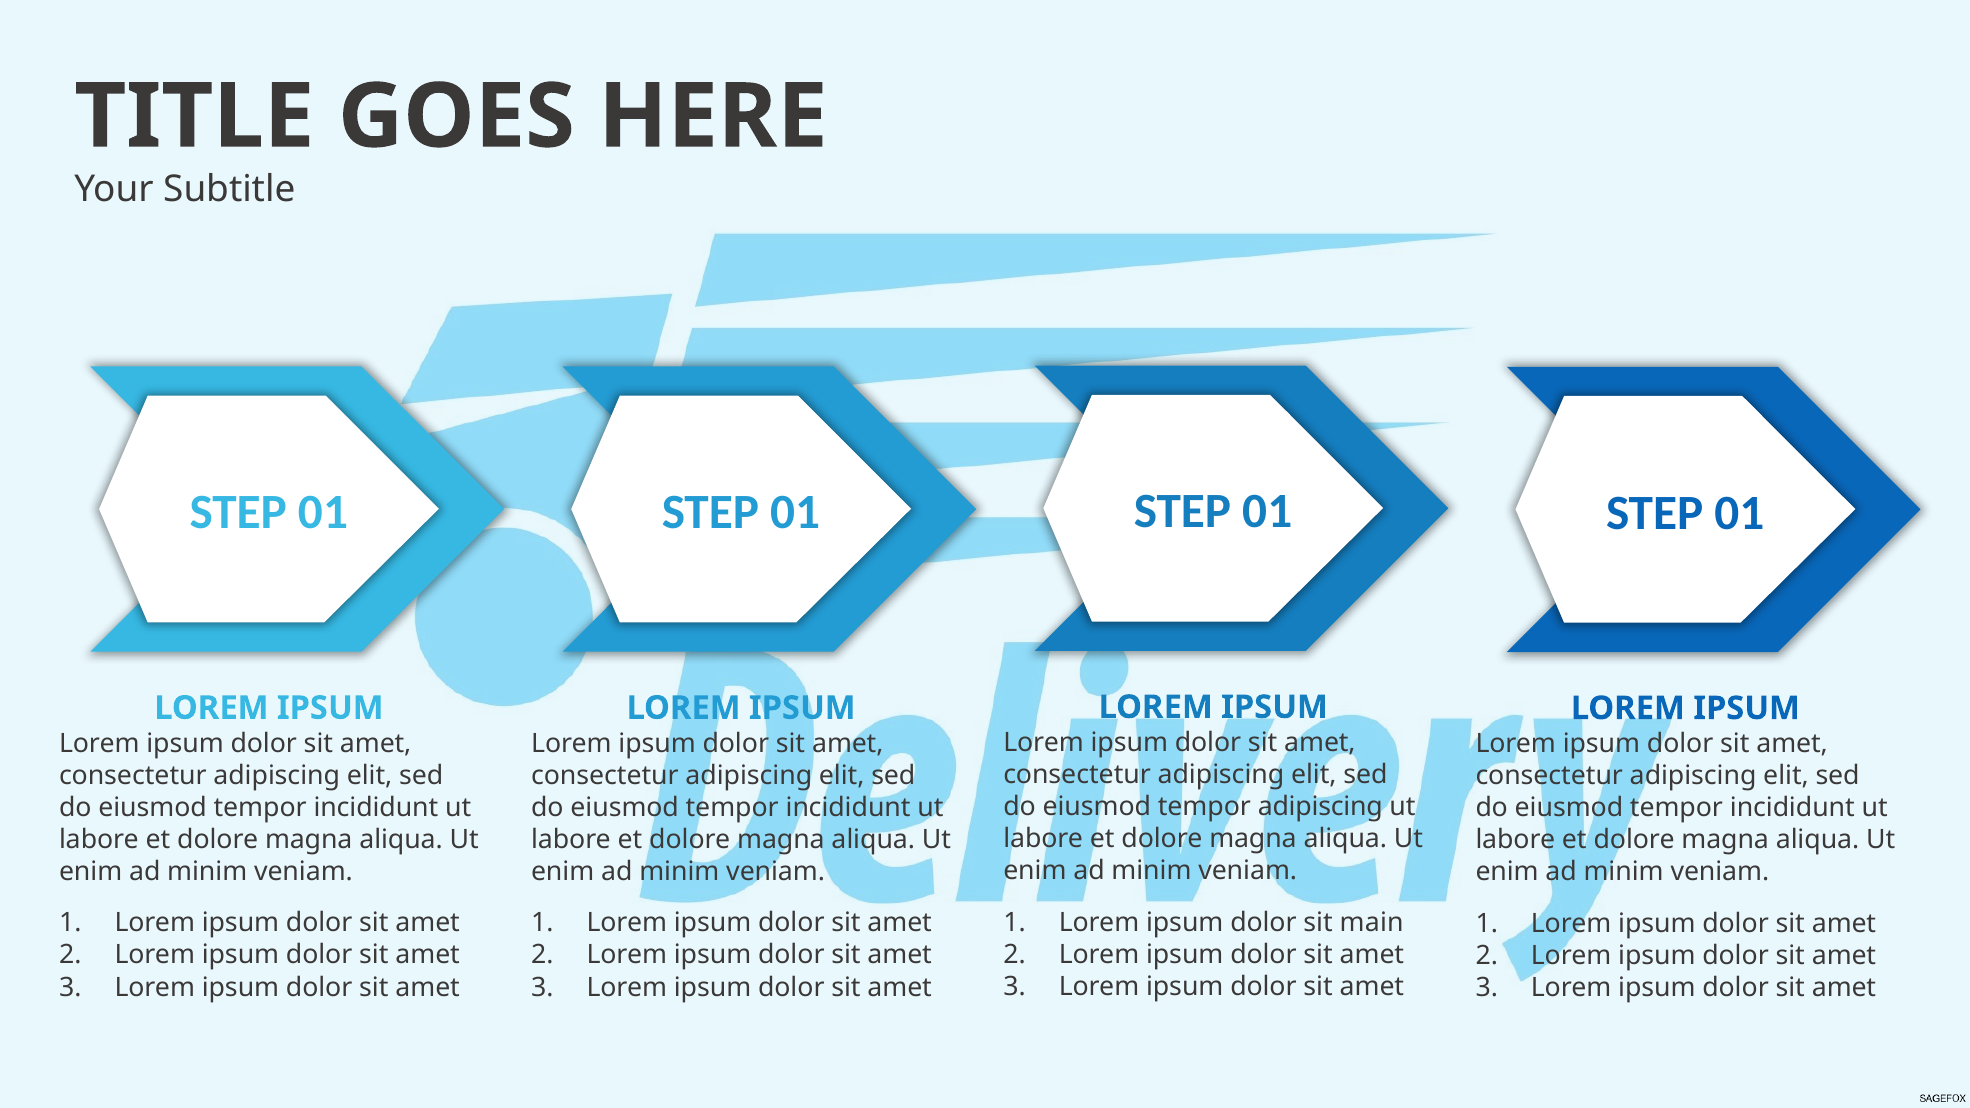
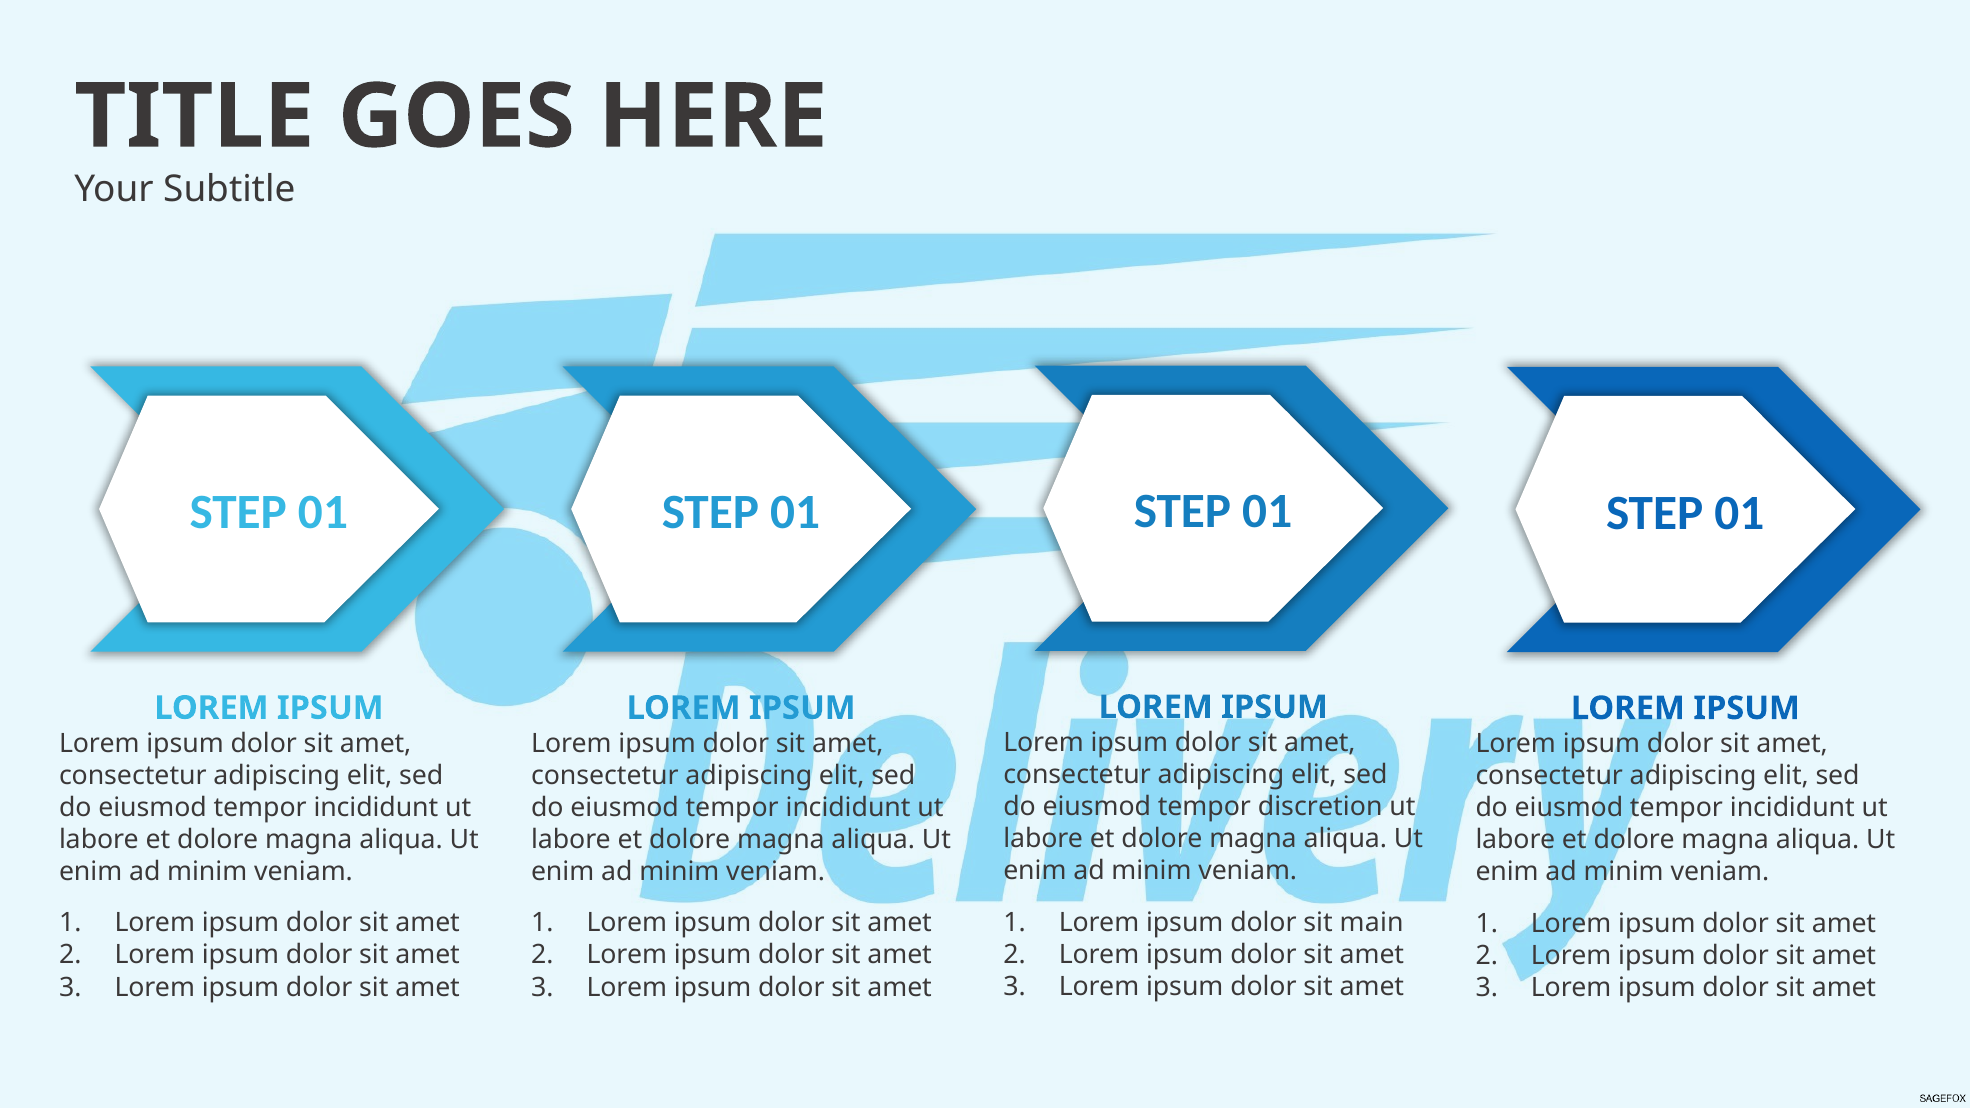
tempor adipiscing: adipiscing -> discretion
